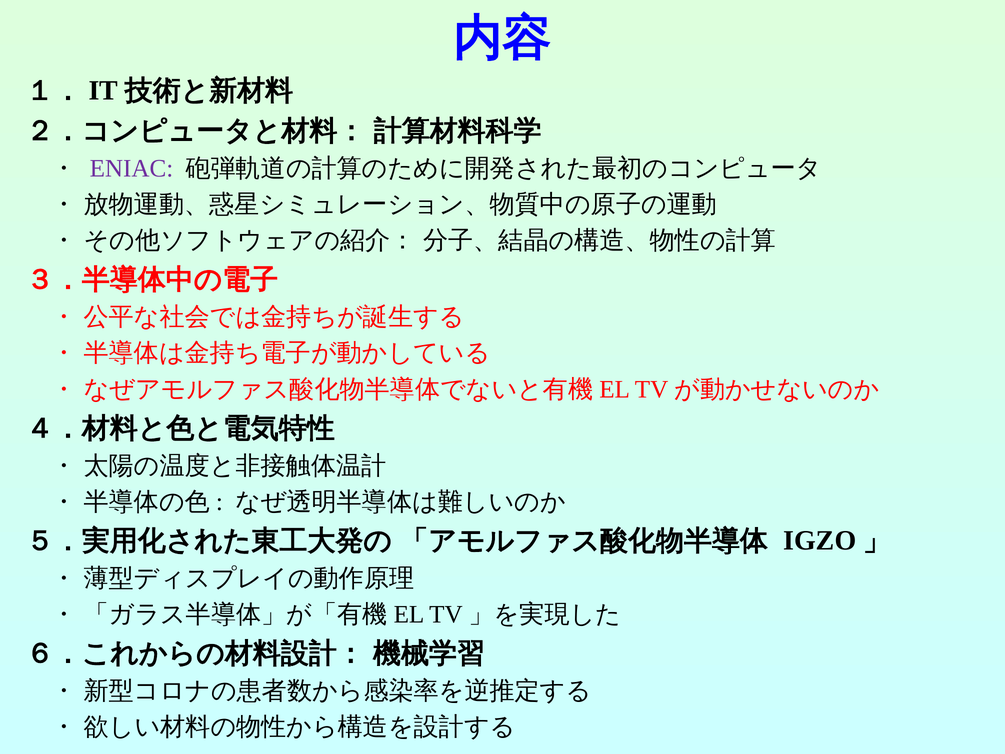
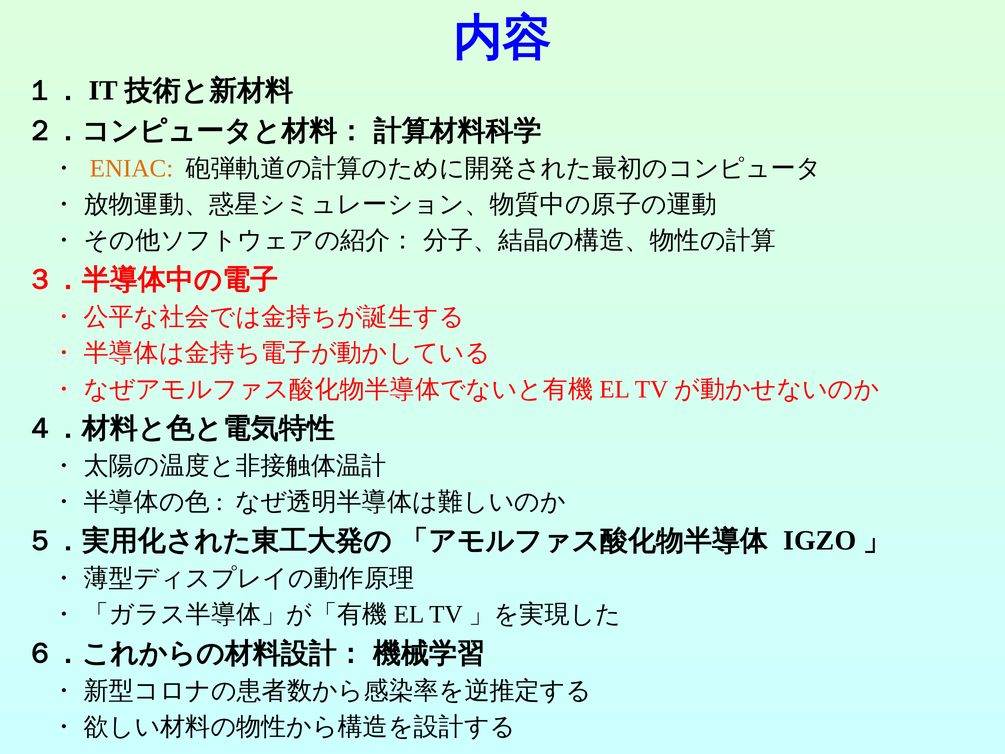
ENIAC colour: purple -> orange
